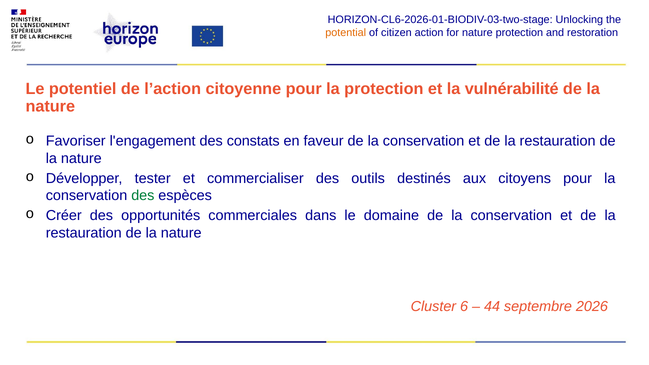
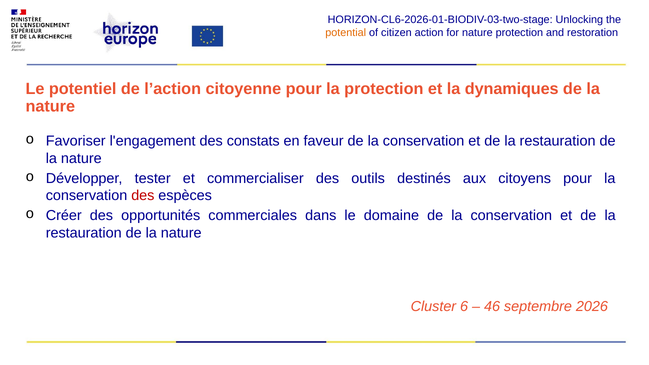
vulnérabilité: vulnérabilité -> dynamiques
des at (143, 196) colour: green -> red
44: 44 -> 46
